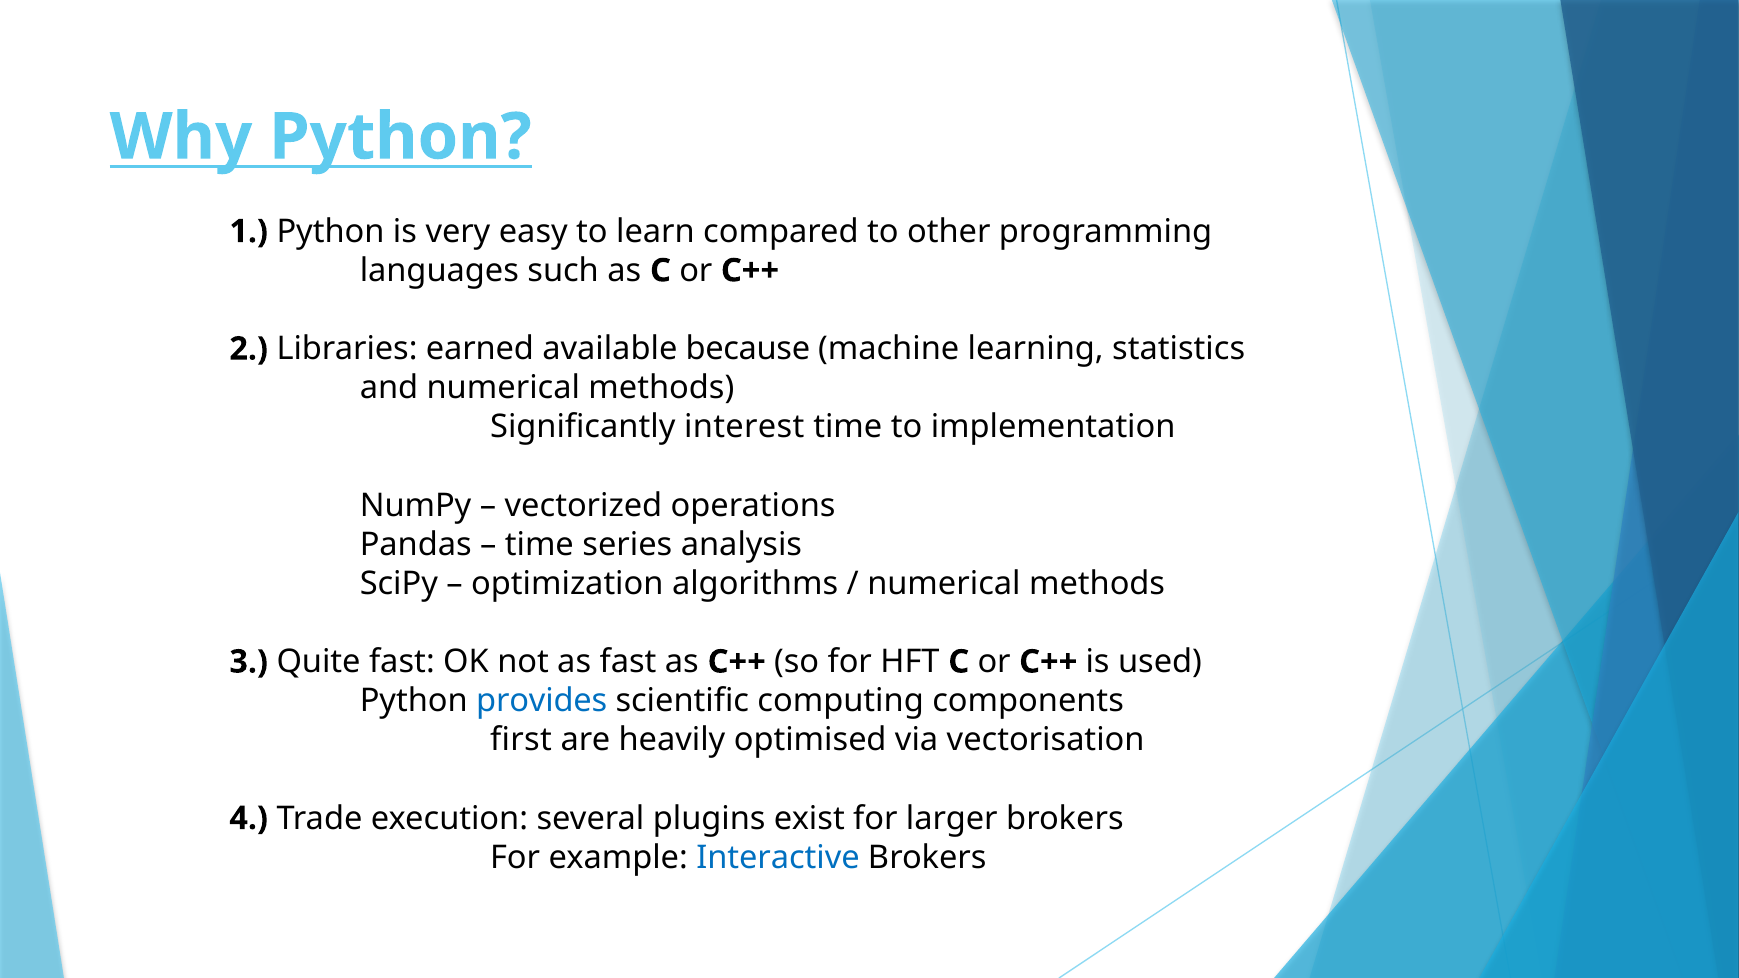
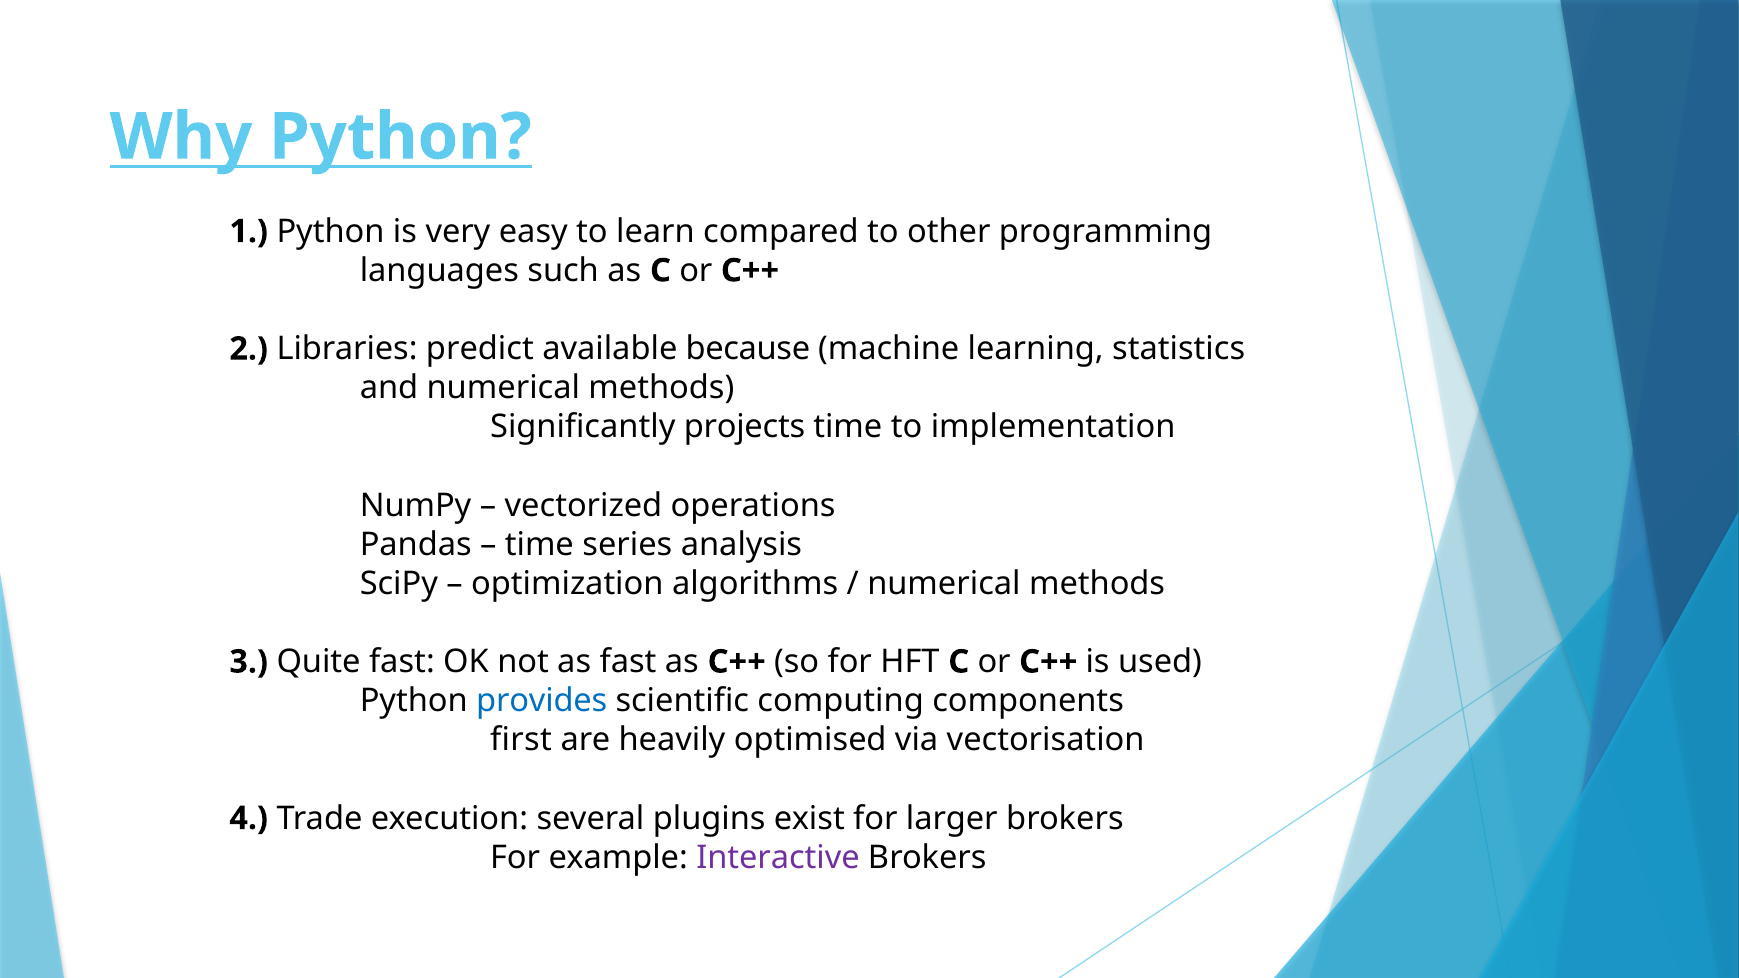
earned: earned -> predict
interest: interest -> projects
Interactive colour: blue -> purple
